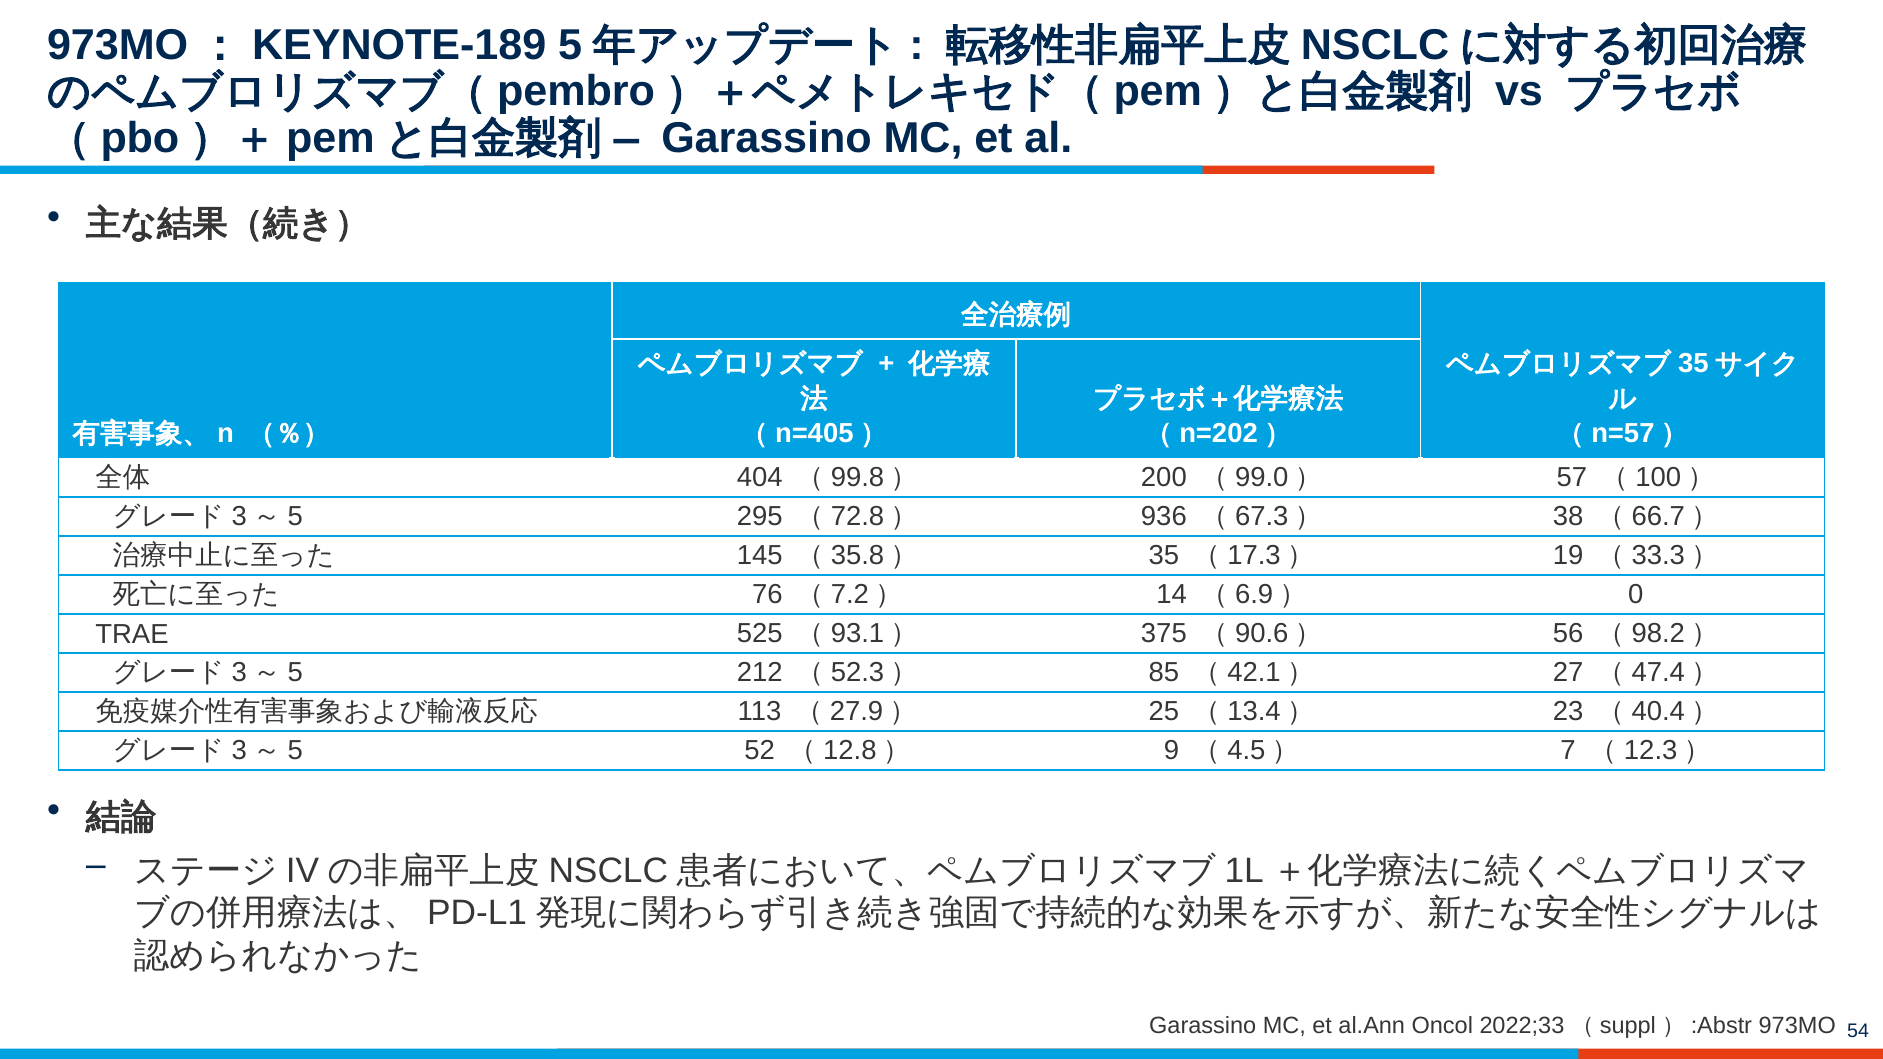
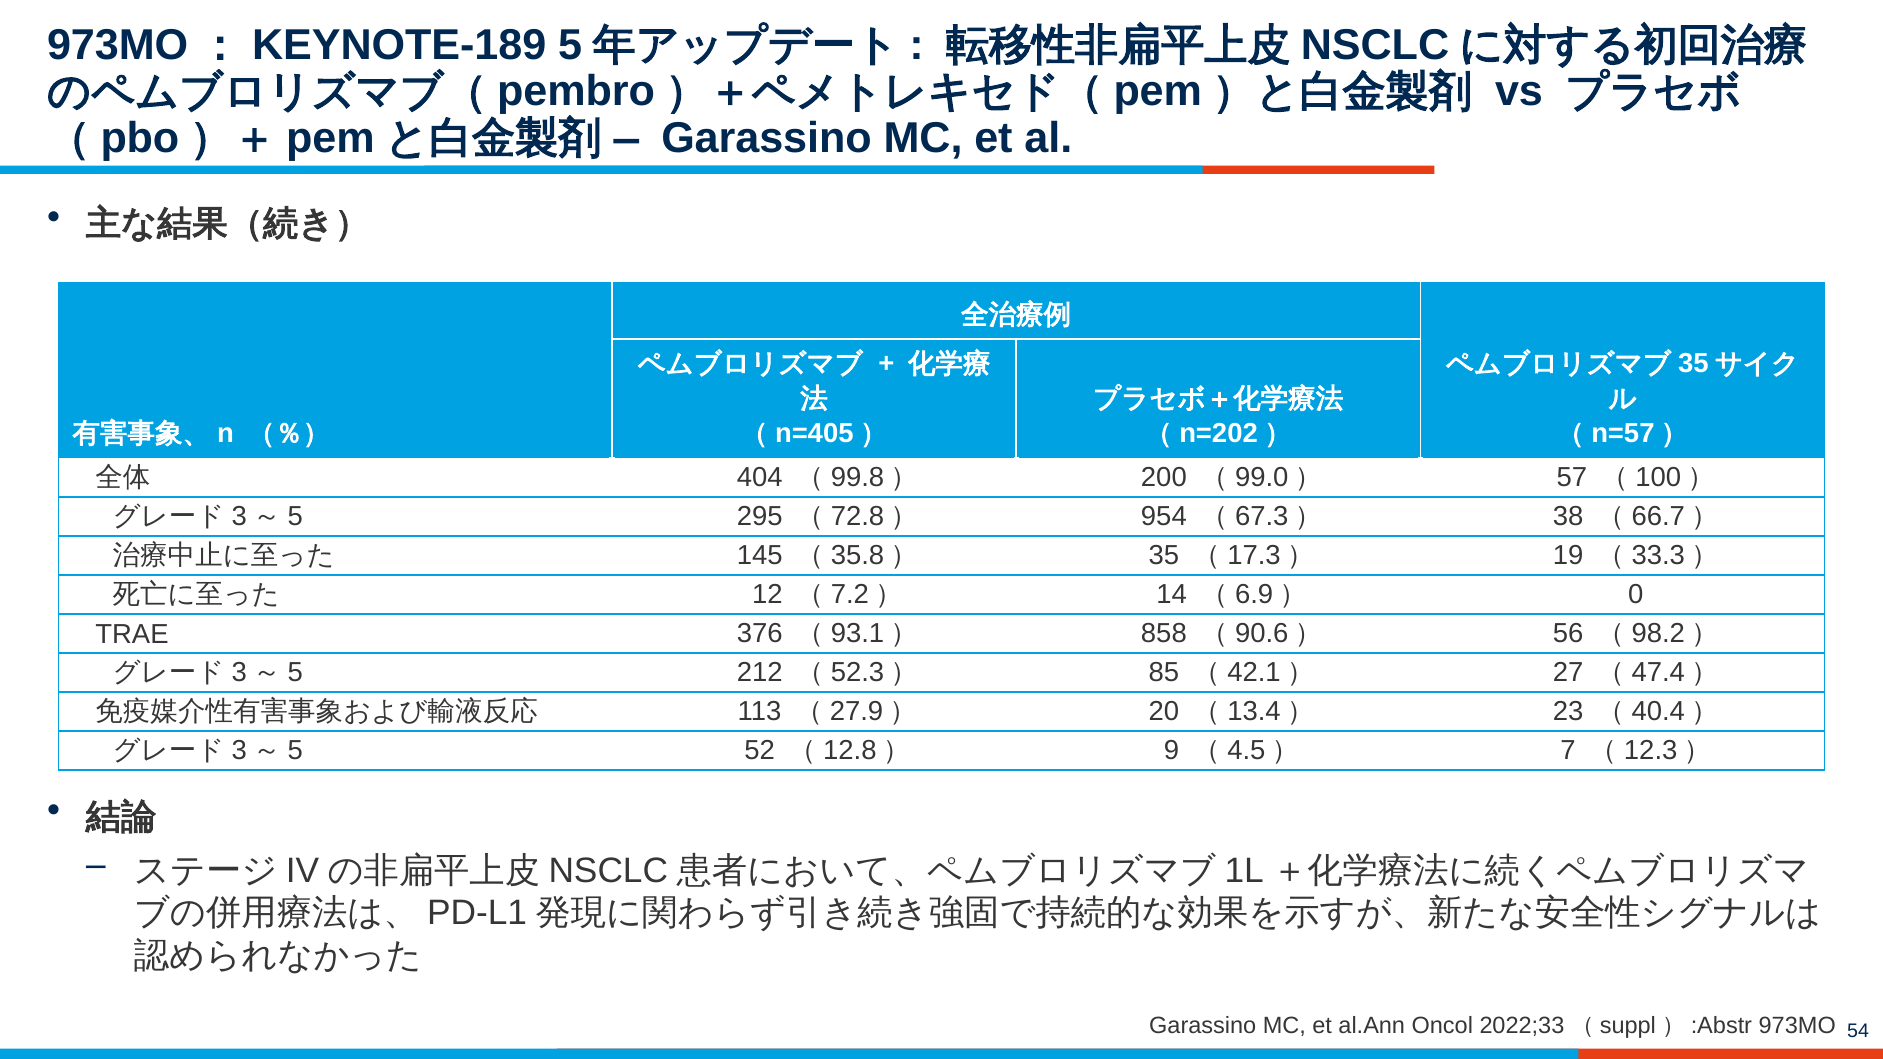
936: 936 -> 954
76: 76 -> 12
525: 525 -> 376
375: 375 -> 858
25: 25 -> 20
